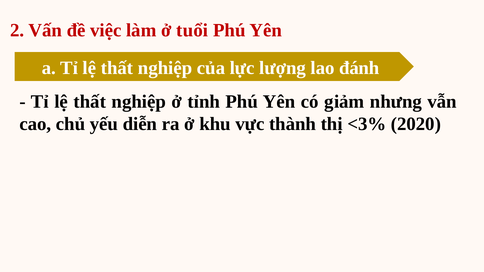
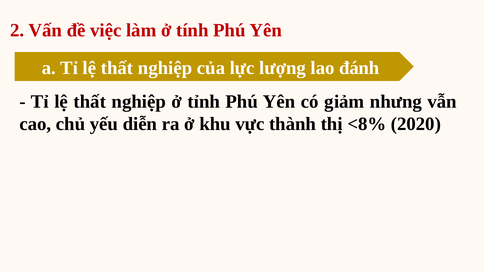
tuổi: tuổi -> tính
<3%: <3% -> <8%
